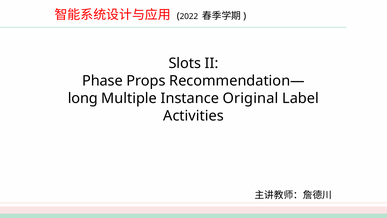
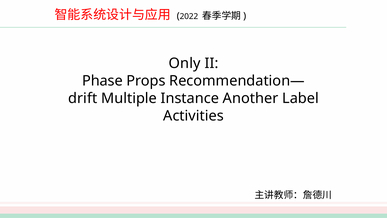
Slots: Slots -> Only
long: long -> drift
Original: Original -> Another
